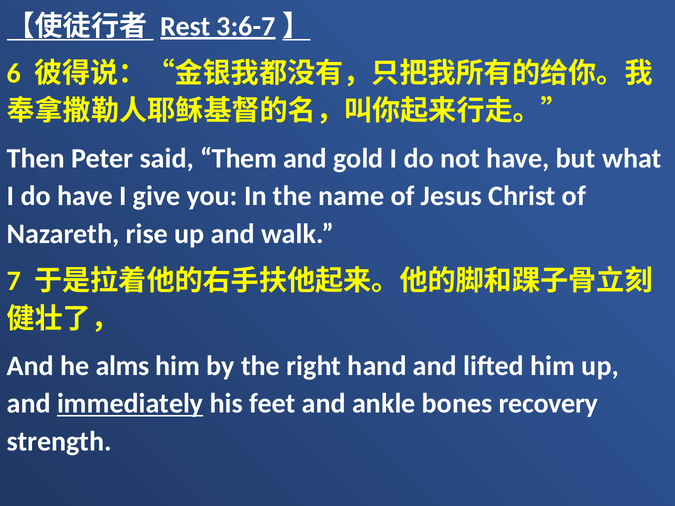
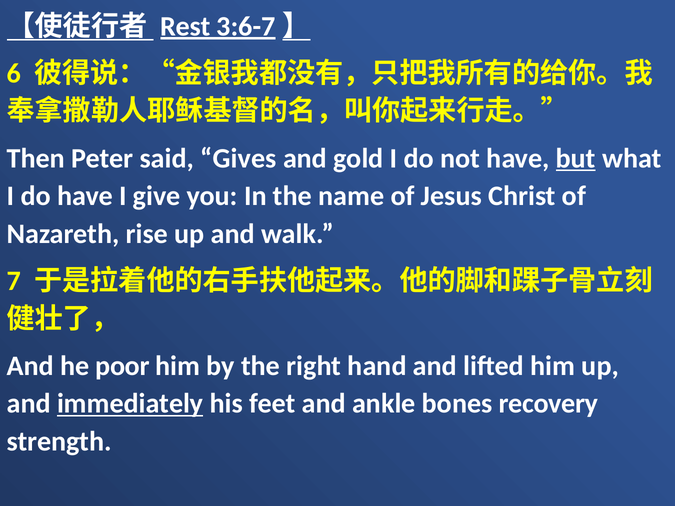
Them: Them -> Gives
but underline: none -> present
alms: alms -> poor
